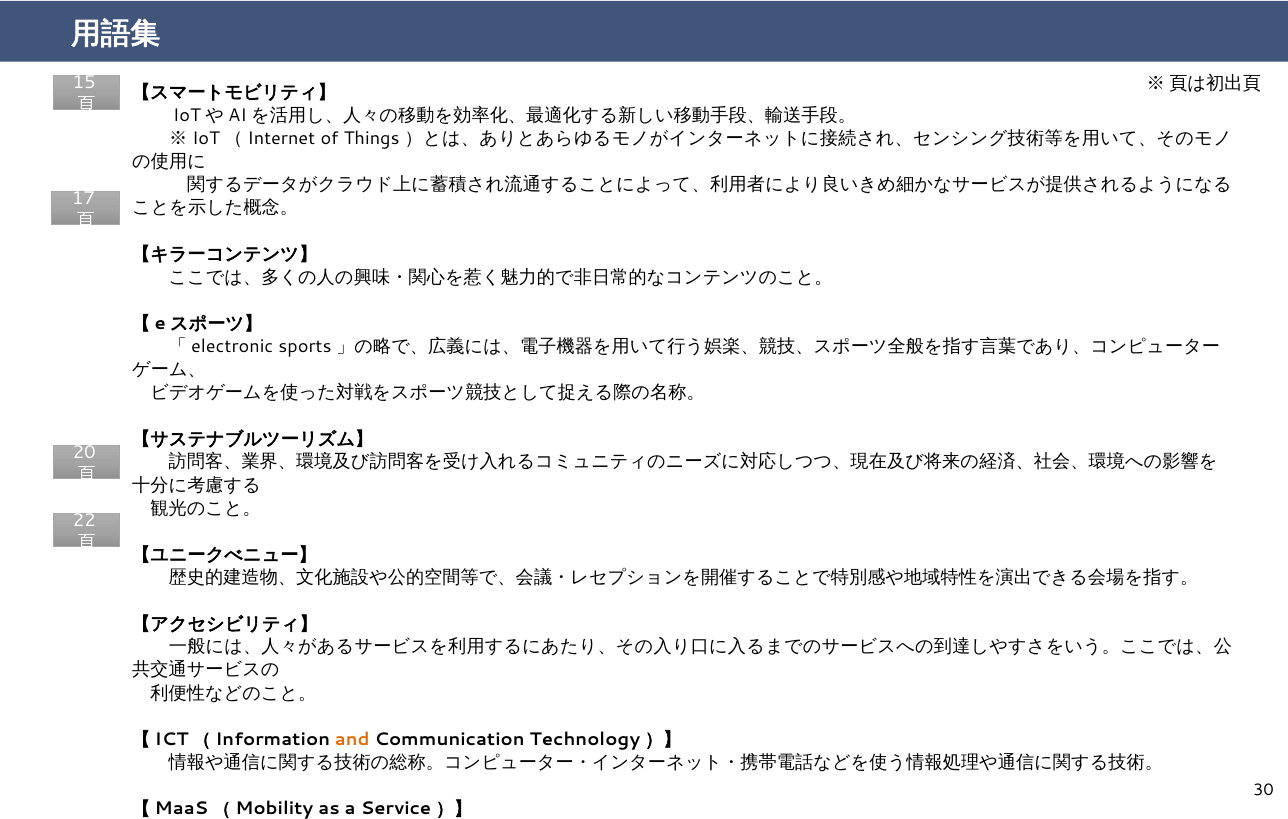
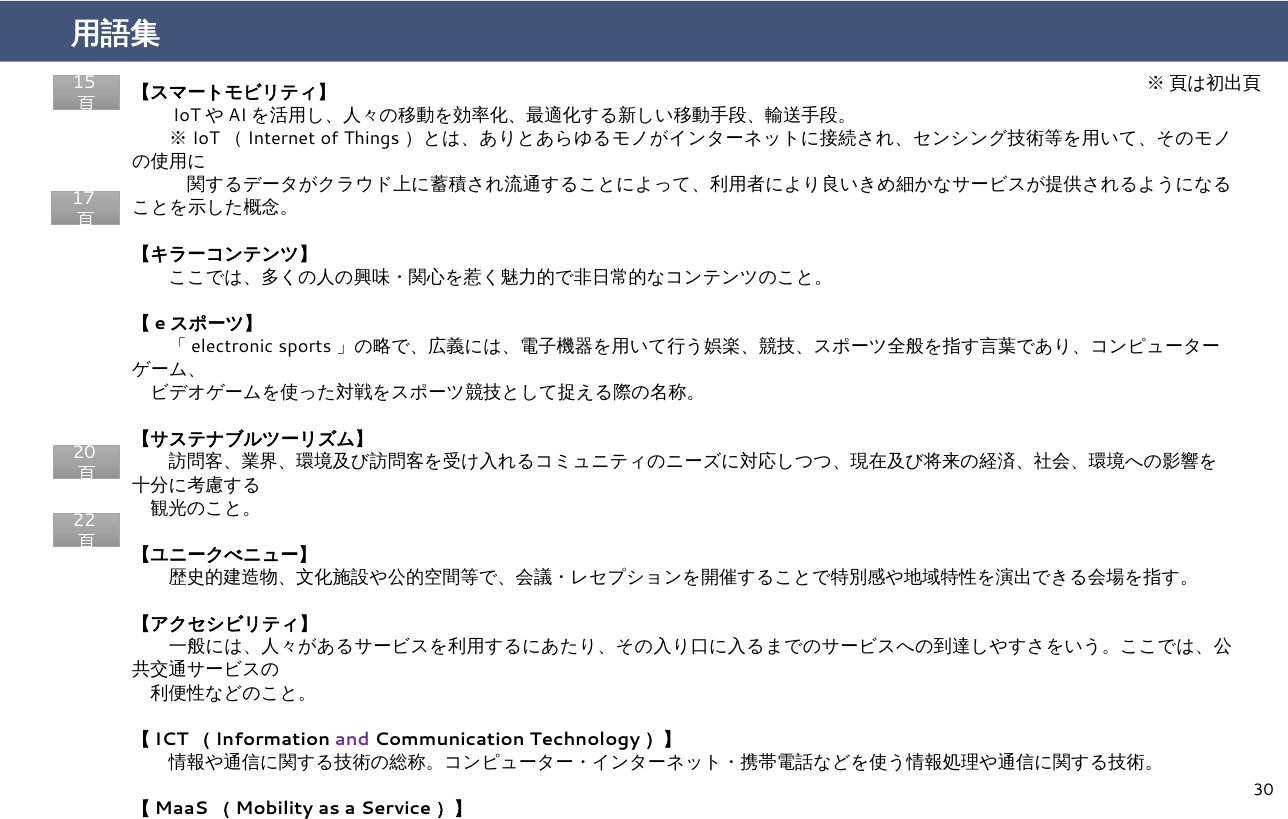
and colour: orange -> purple
